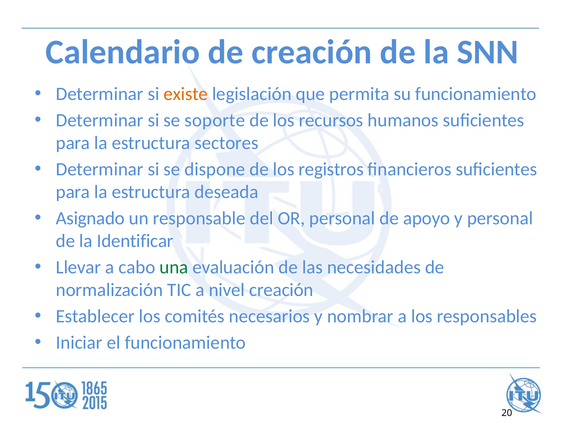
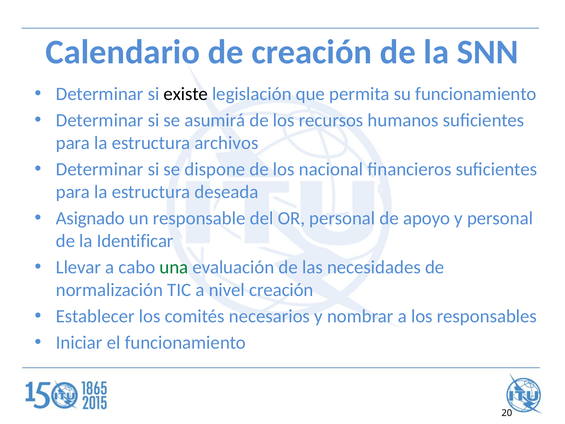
existe colour: orange -> black
soporte: soporte -> asumirá
sectores: sectores -> archivos
registros: registros -> nacional
